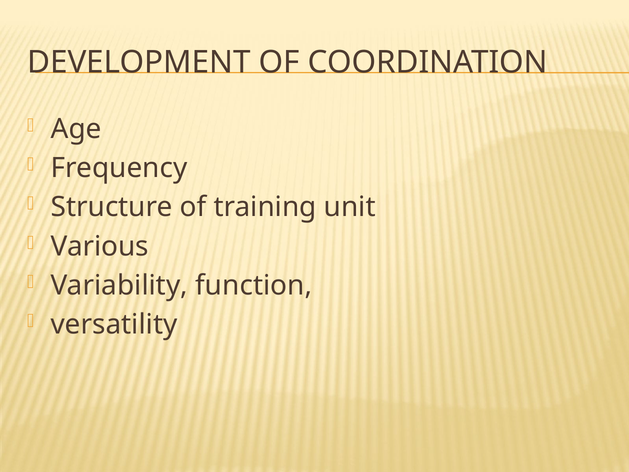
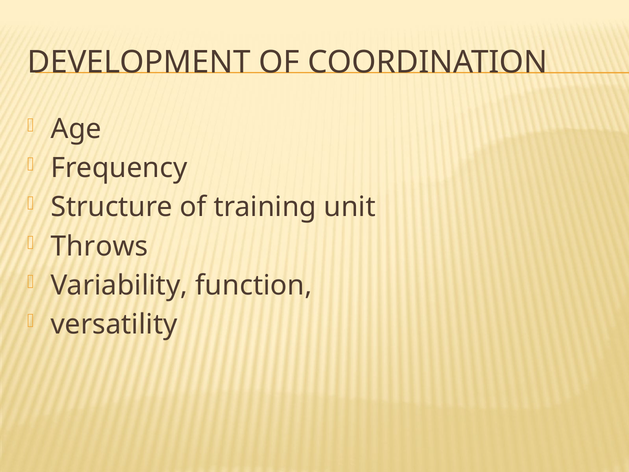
Various: Various -> Throws
